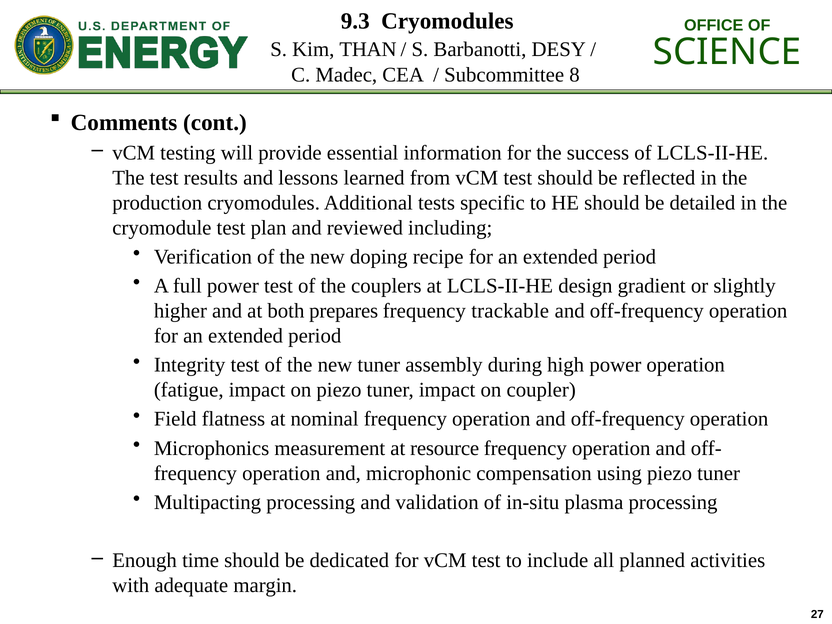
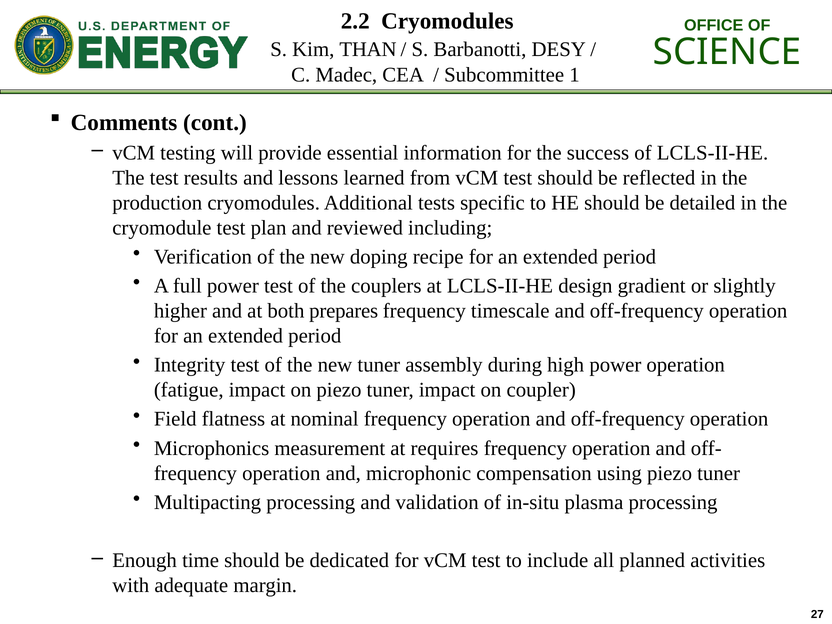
9.3: 9.3 -> 2.2
8: 8 -> 1
trackable: trackable -> timescale
resource: resource -> requires
